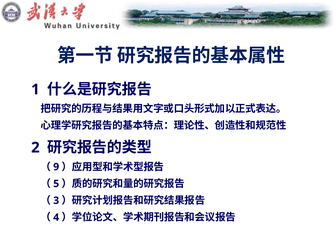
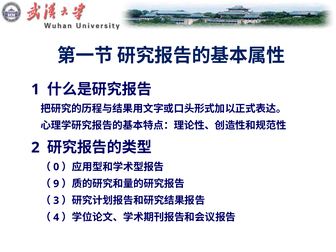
9: 9 -> 0
5: 5 -> 9
